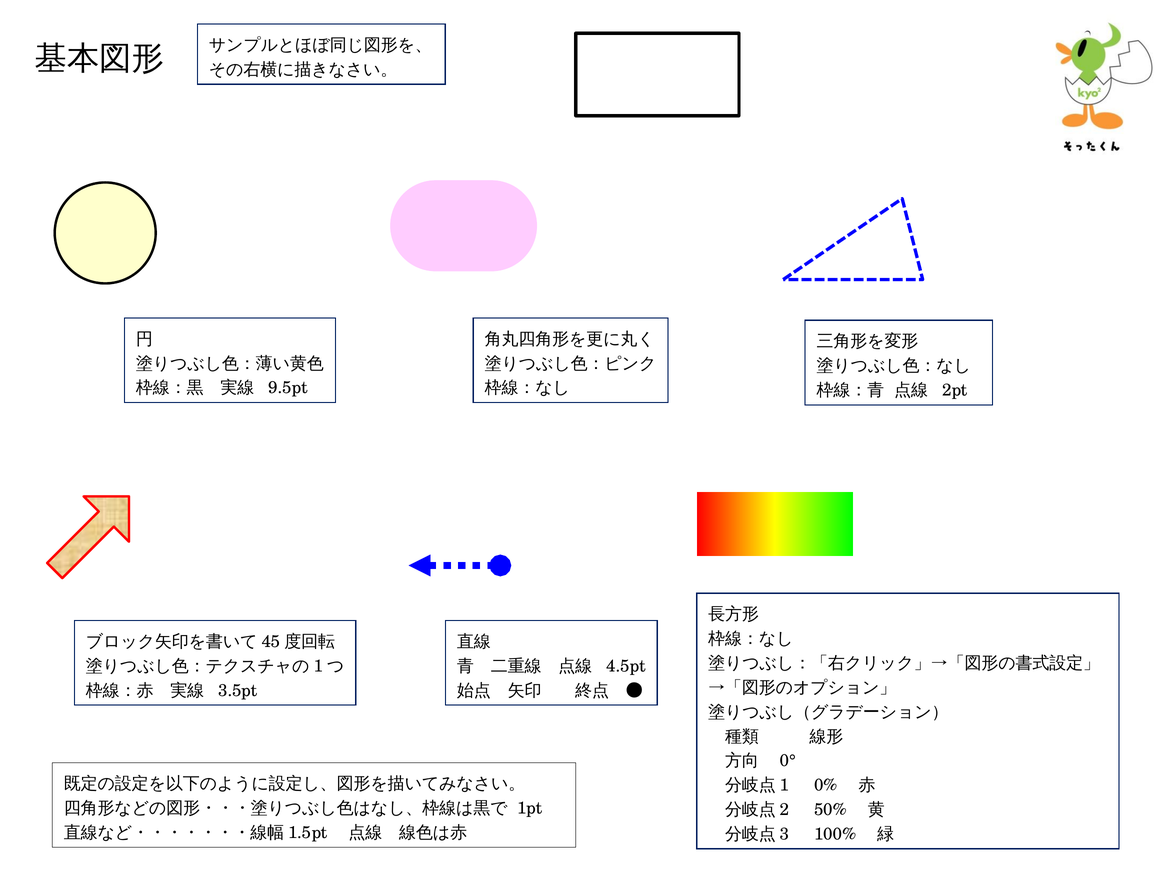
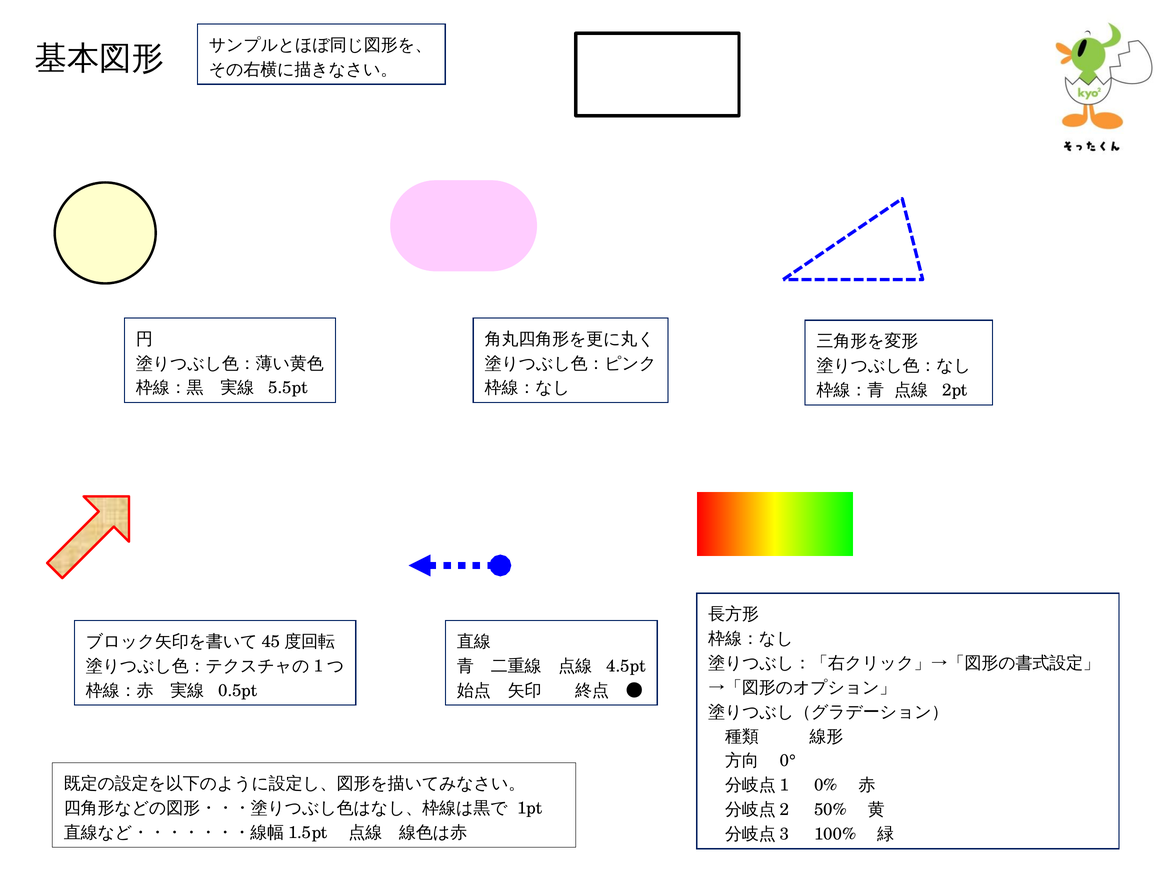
9.5pt: 9.5pt -> 5.5pt
3.5pt: 3.5pt -> 0.5pt
